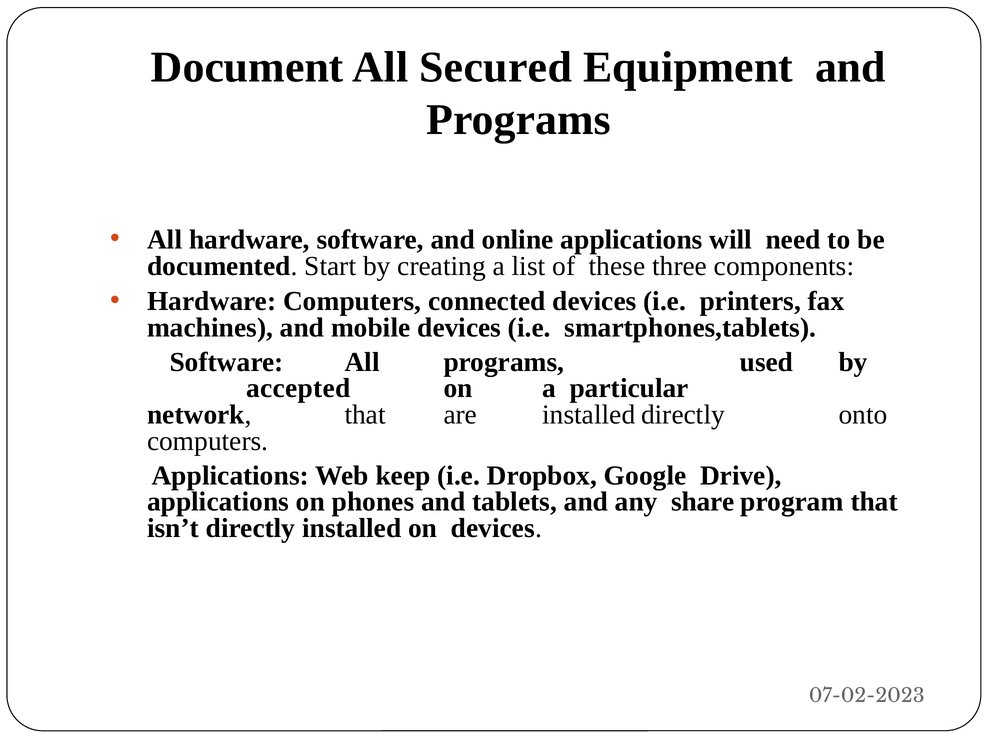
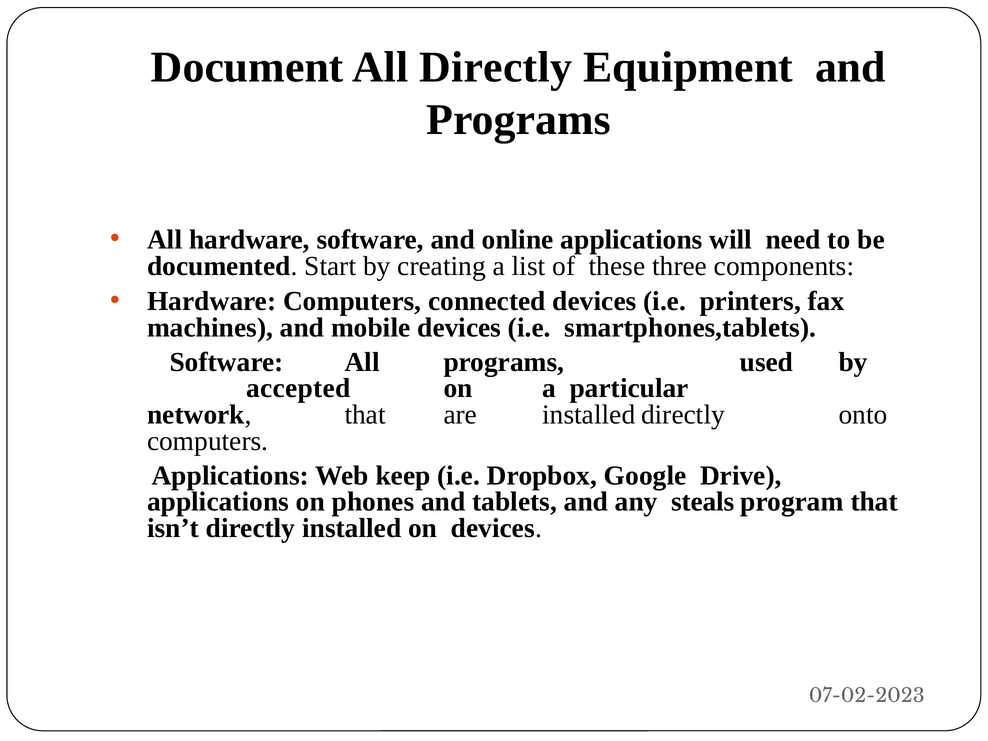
All Secured: Secured -> Directly
share: share -> steals
